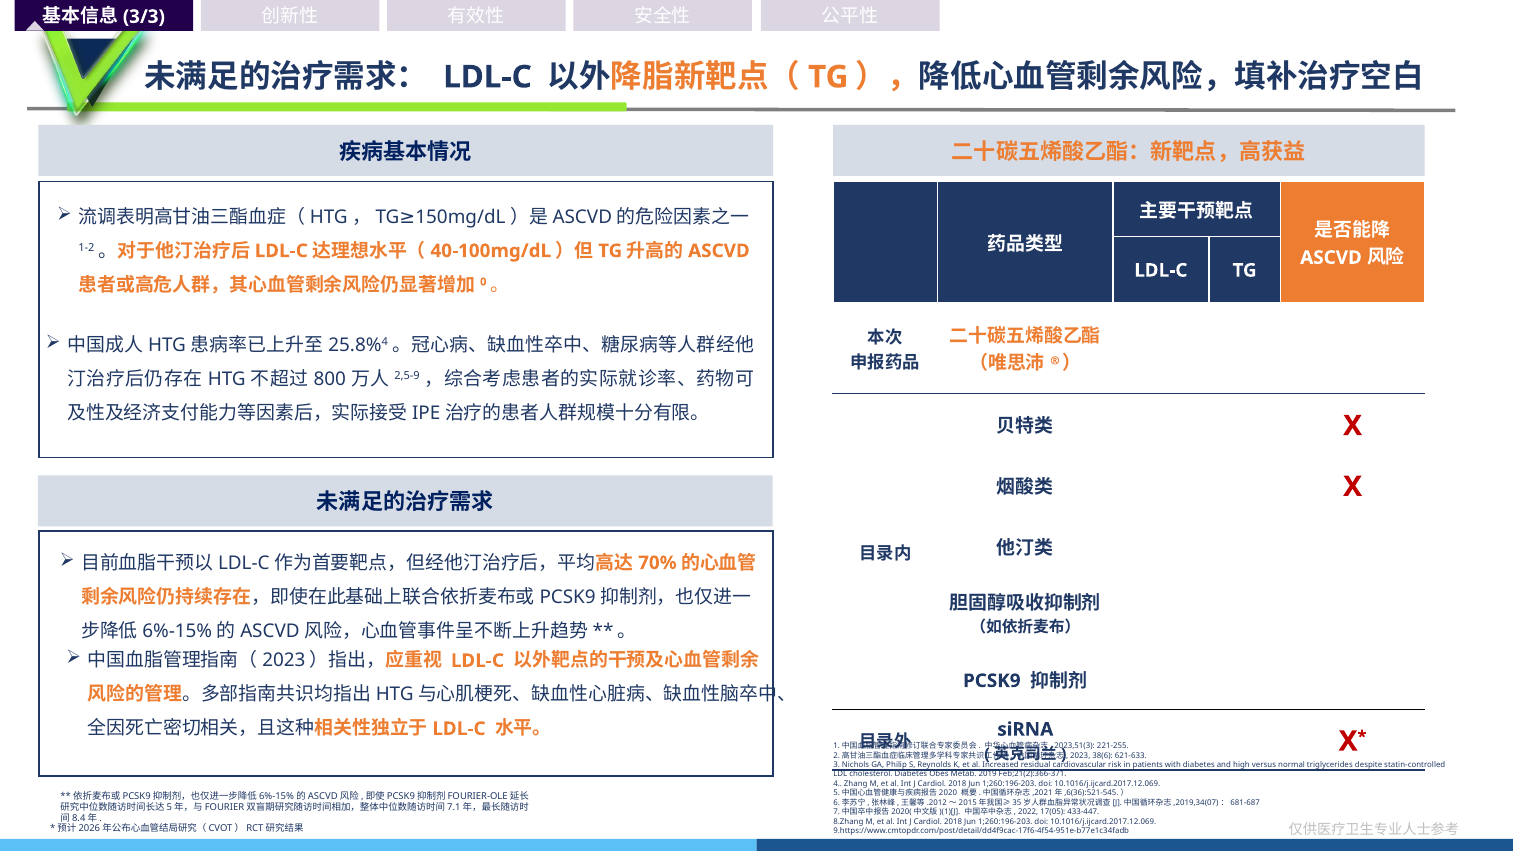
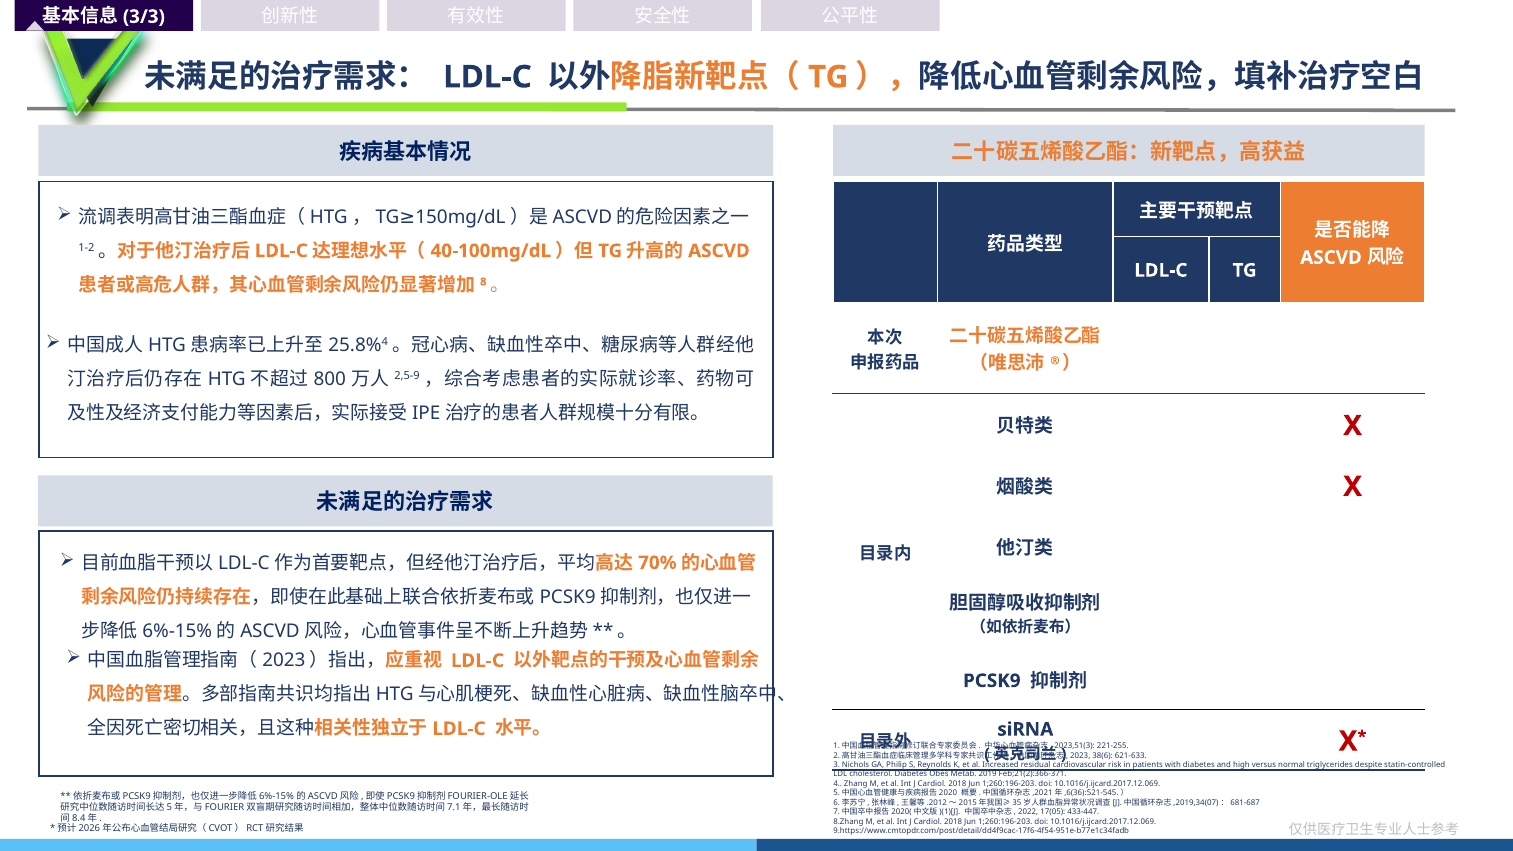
0: 0 -> 8
